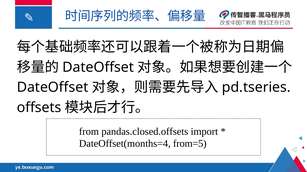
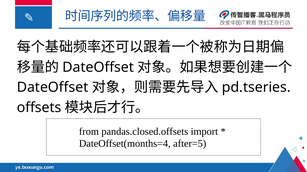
from=5: from=5 -> after=5
